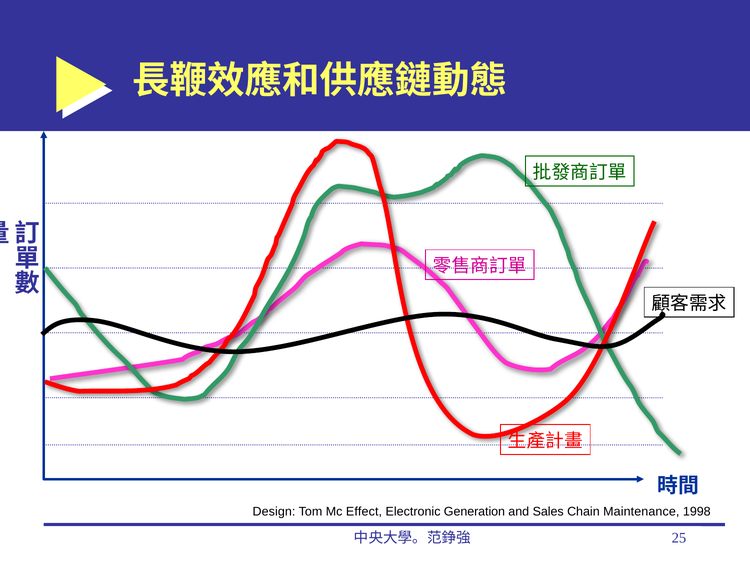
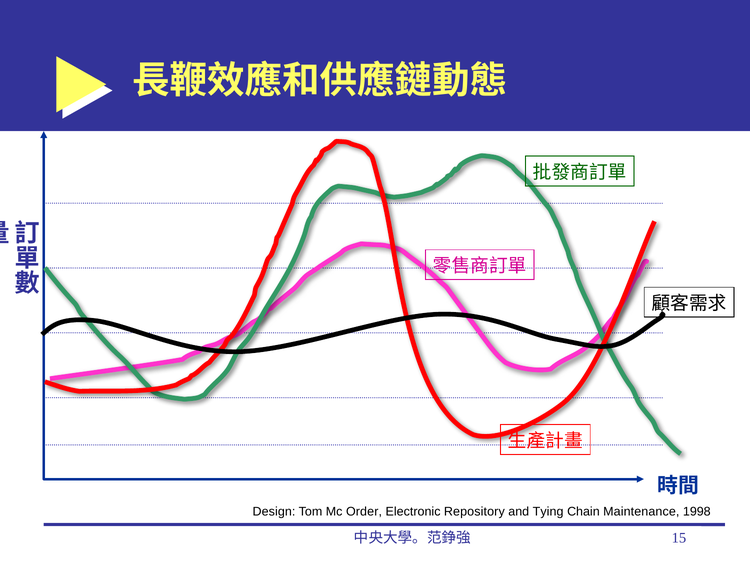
Effect: Effect -> Order
Generation: Generation -> Repository
Sales: Sales -> Tying
25: 25 -> 15
